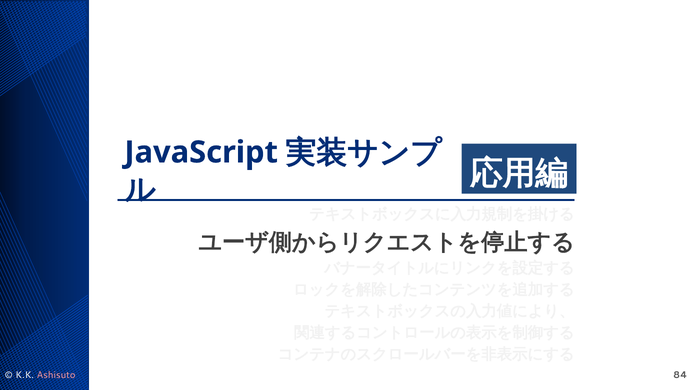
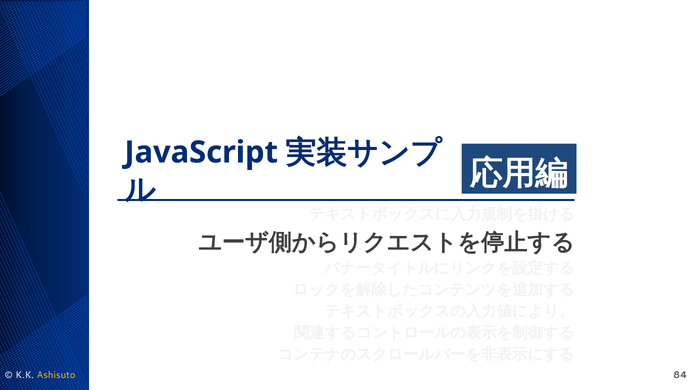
Ashisuto colour: pink -> yellow
